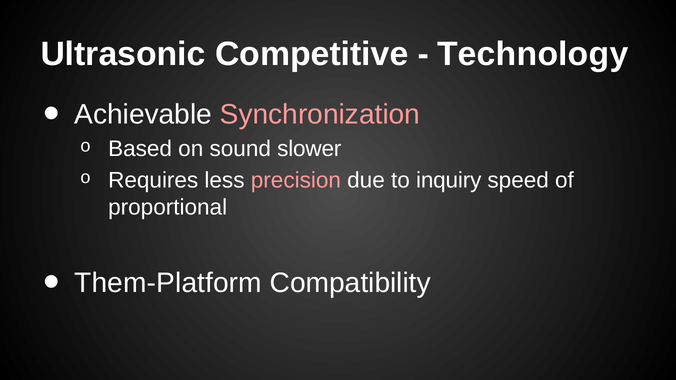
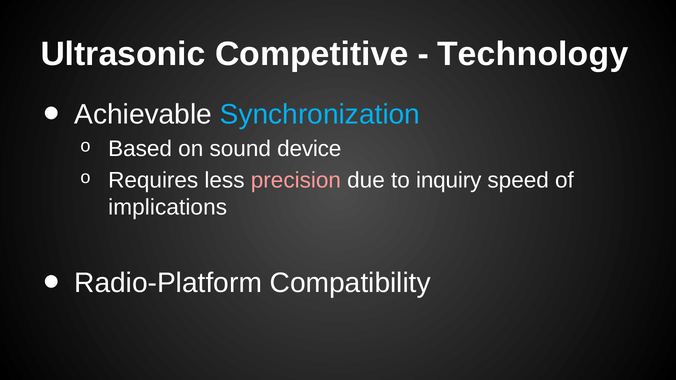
Synchronization colour: pink -> light blue
slower: slower -> device
proportional: proportional -> implications
Them-Platform: Them-Platform -> Radio-Platform
